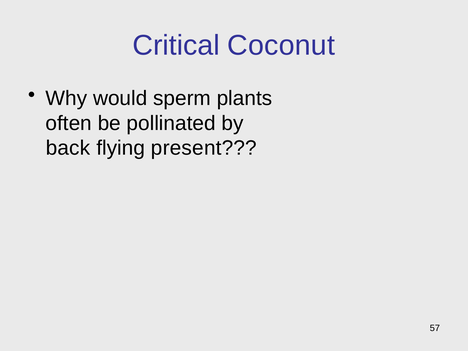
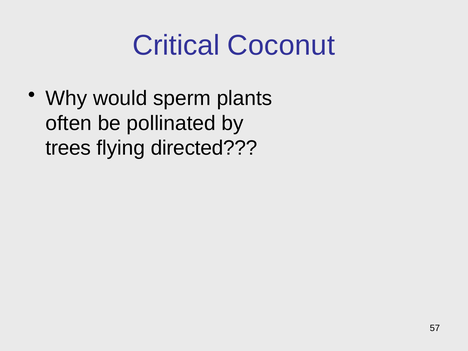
back: back -> trees
present: present -> directed
